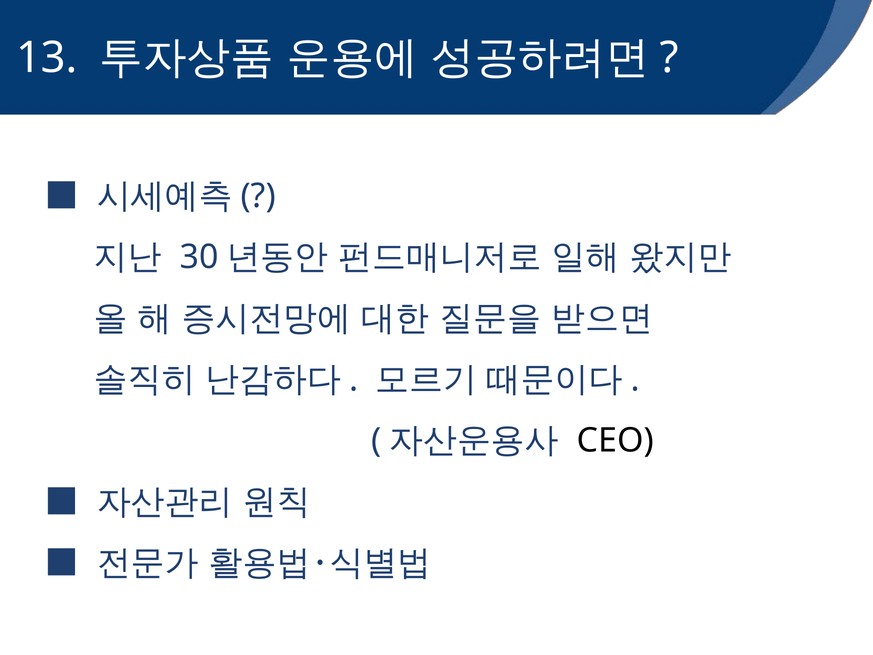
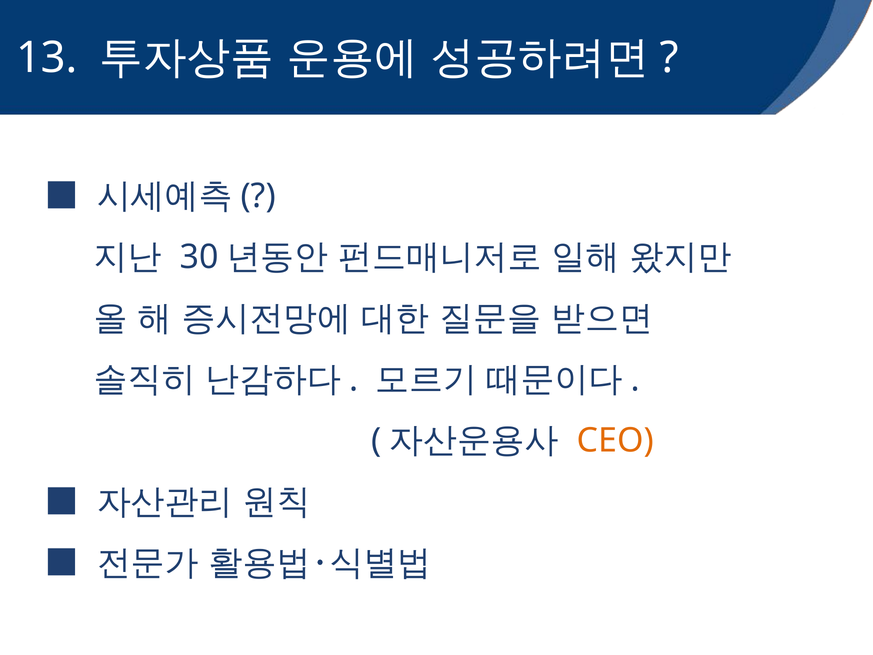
CEO colour: black -> orange
